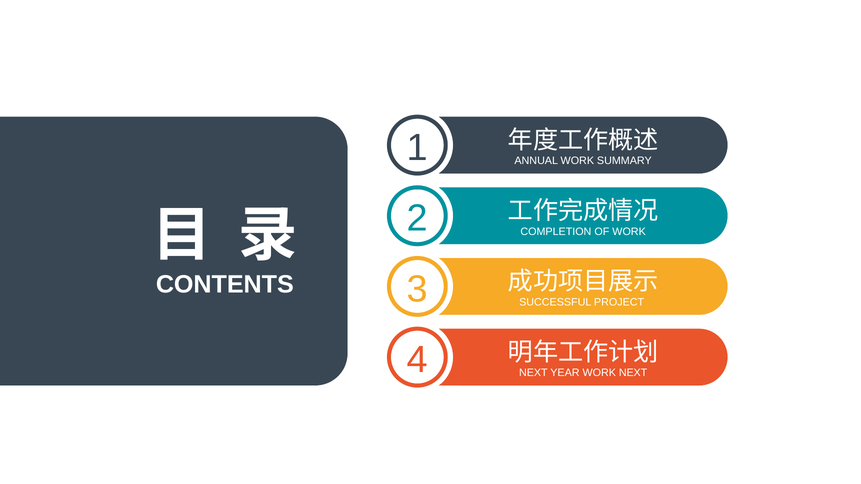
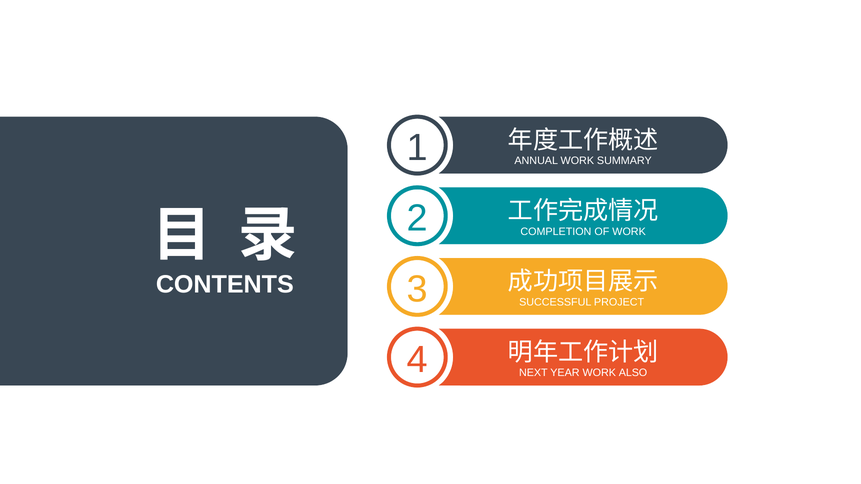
WORK NEXT: NEXT -> ALSO
